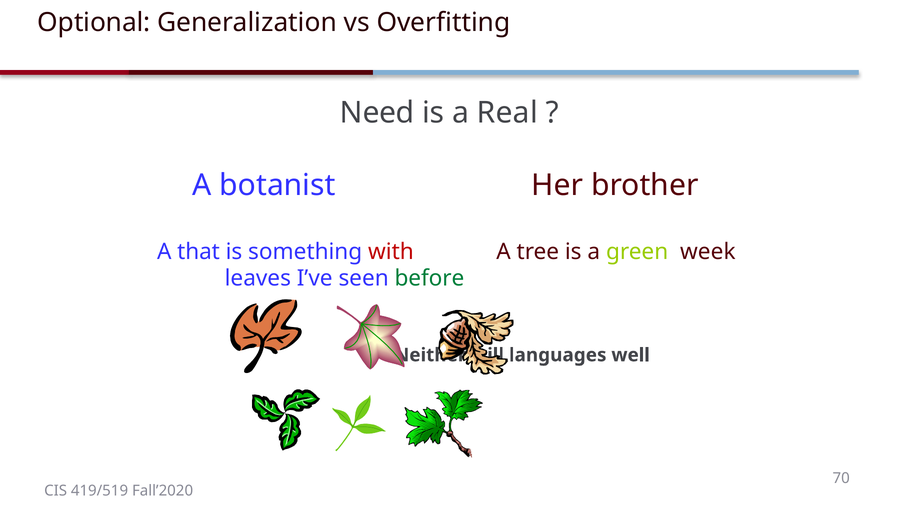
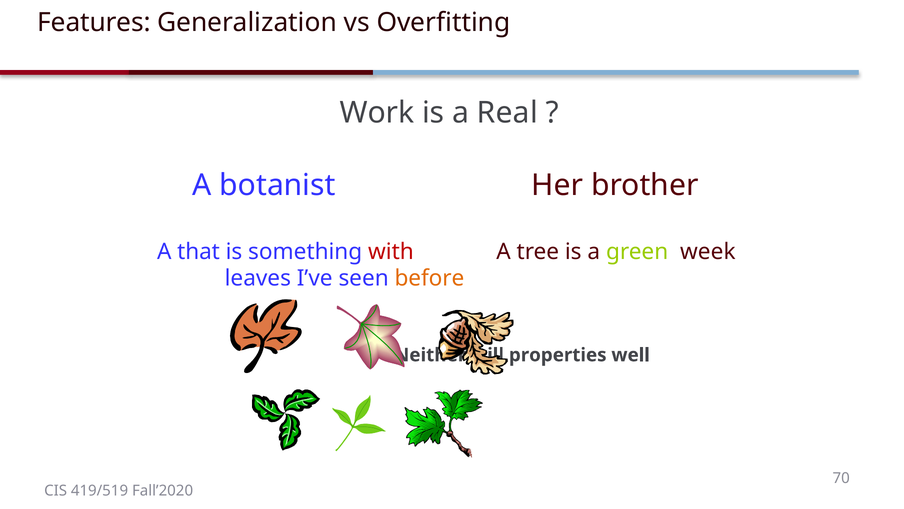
Optional: Optional -> Features
Need: Need -> Work
before colour: green -> orange
languages: languages -> properties
